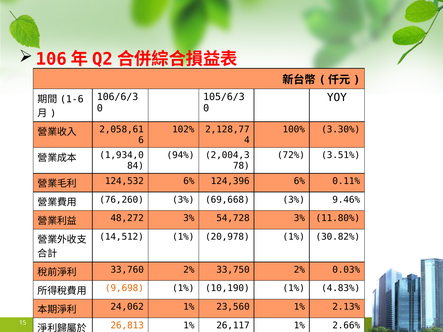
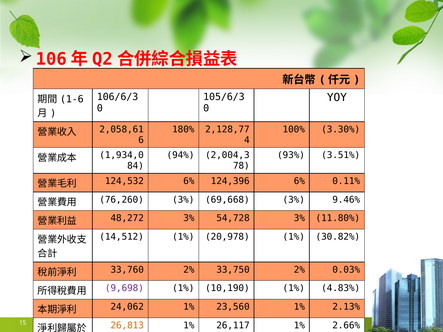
102%: 102% -> 180%
72%: 72% -> 93%
9,698 colour: orange -> purple
